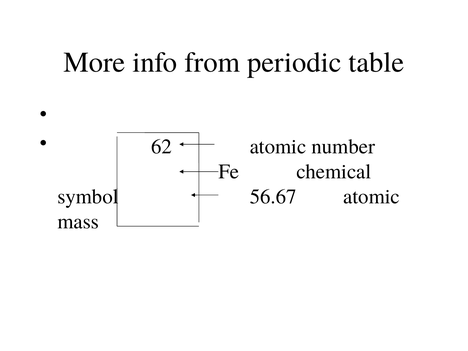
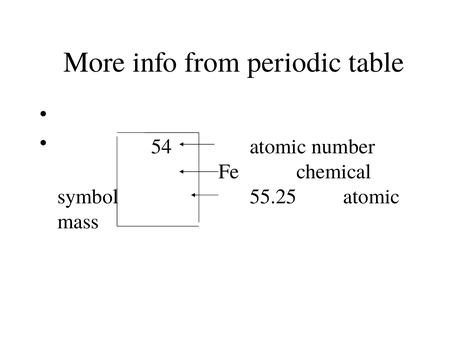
62: 62 -> 54
56.67: 56.67 -> 55.25
